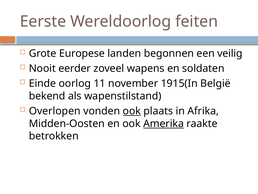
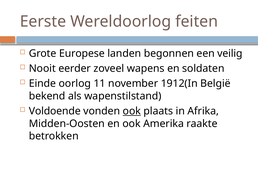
1915(In: 1915(In -> 1912(In
Overlopen: Overlopen -> Voldoende
Amerika underline: present -> none
